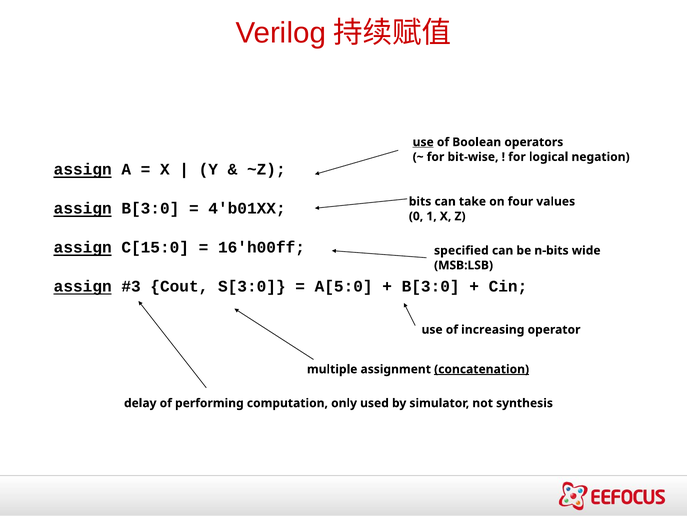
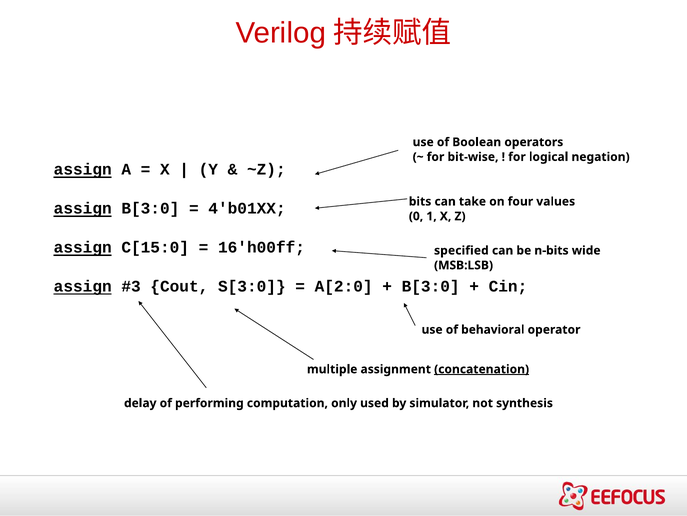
use at (423, 142) underline: present -> none
A[5:0: A[5:0 -> A[2:0
increasing: increasing -> behavioral
